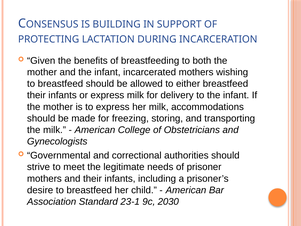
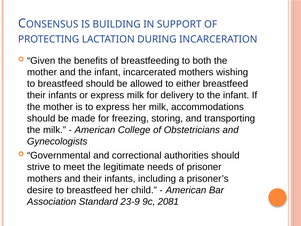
23-1: 23-1 -> 23-9
2030: 2030 -> 2081
